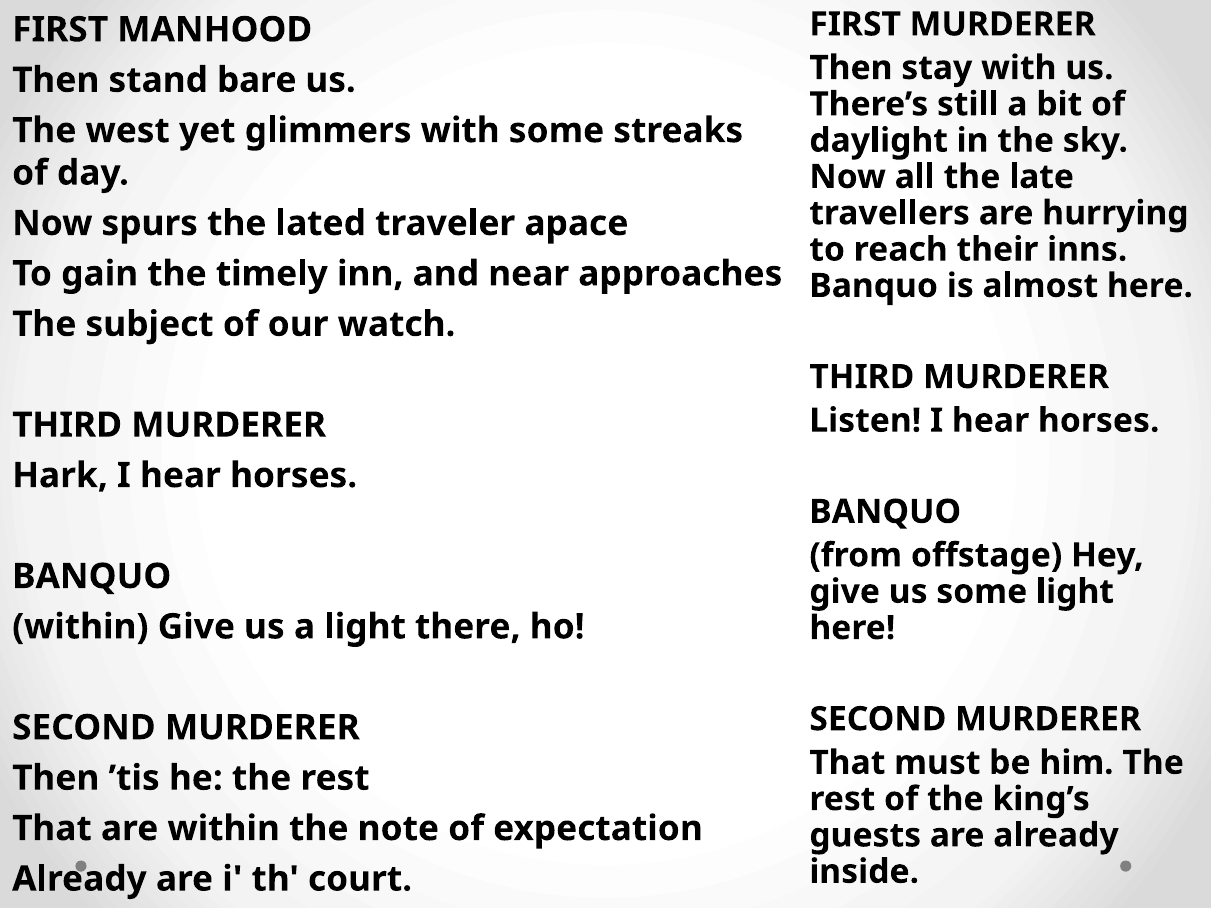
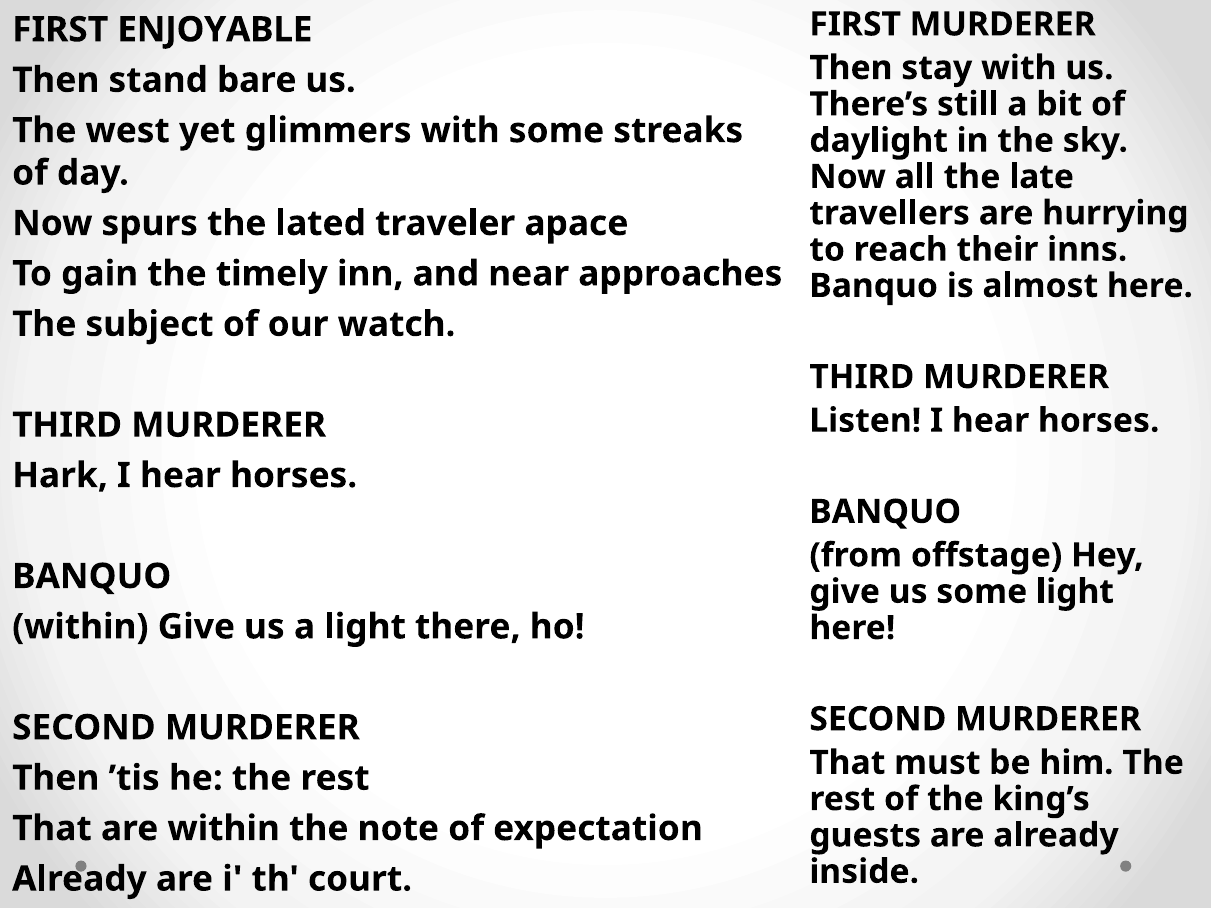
MANHOOD: MANHOOD -> ENJOYABLE
